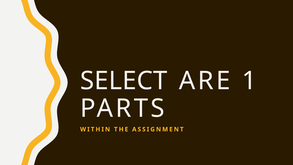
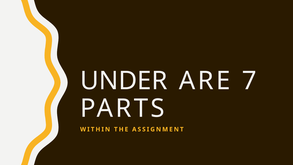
SELECT: SELECT -> UNDER
1: 1 -> 7
